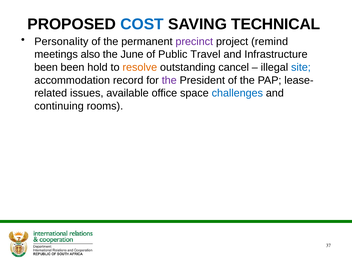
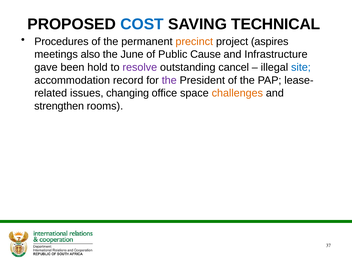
Personality: Personality -> Procedures
precinct colour: purple -> orange
remind: remind -> aspires
Travel: Travel -> Cause
been at (46, 67): been -> gave
resolve colour: orange -> purple
available: available -> changing
challenges colour: blue -> orange
continuing: continuing -> strengthen
